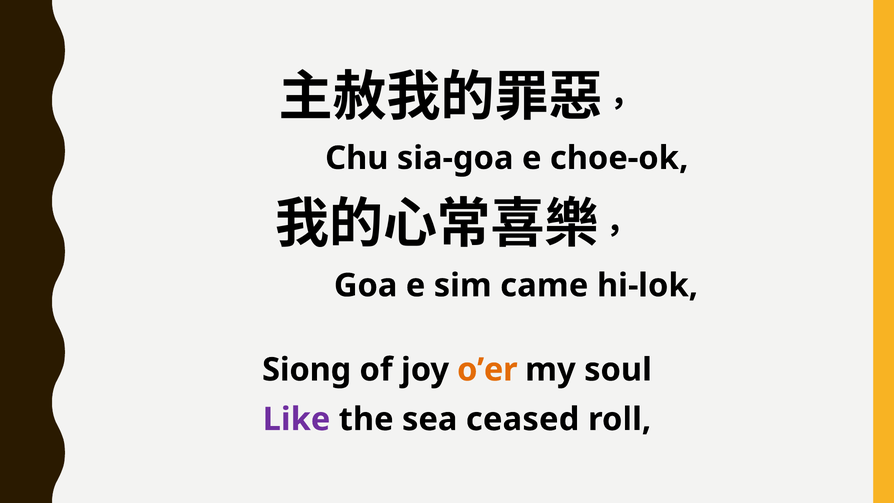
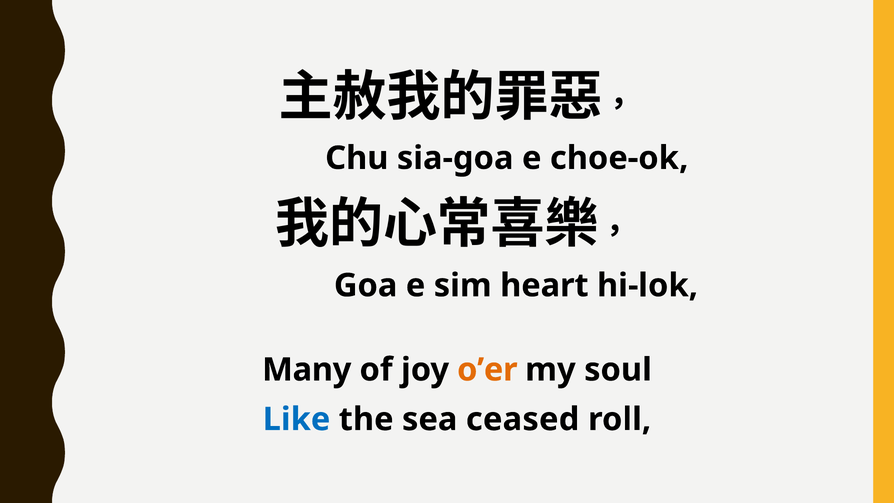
came: came -> heart
Siong: Siong -> Many
Like colour: purple -> blue
